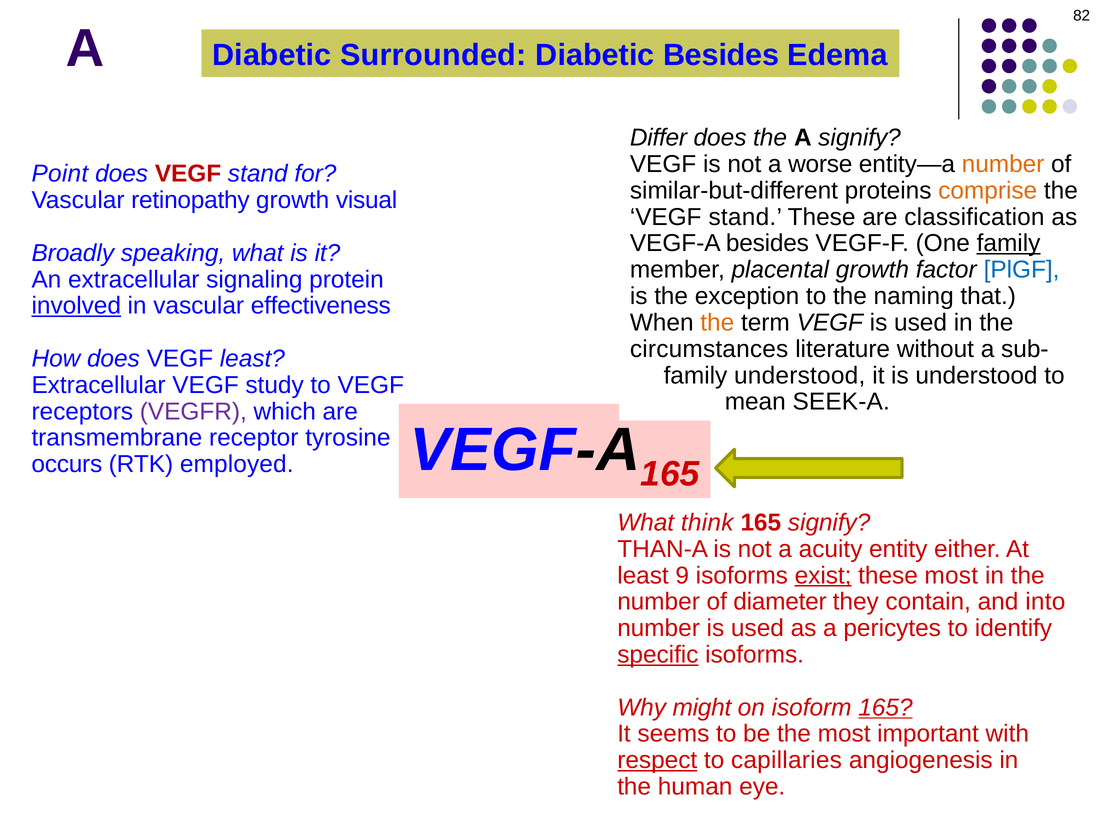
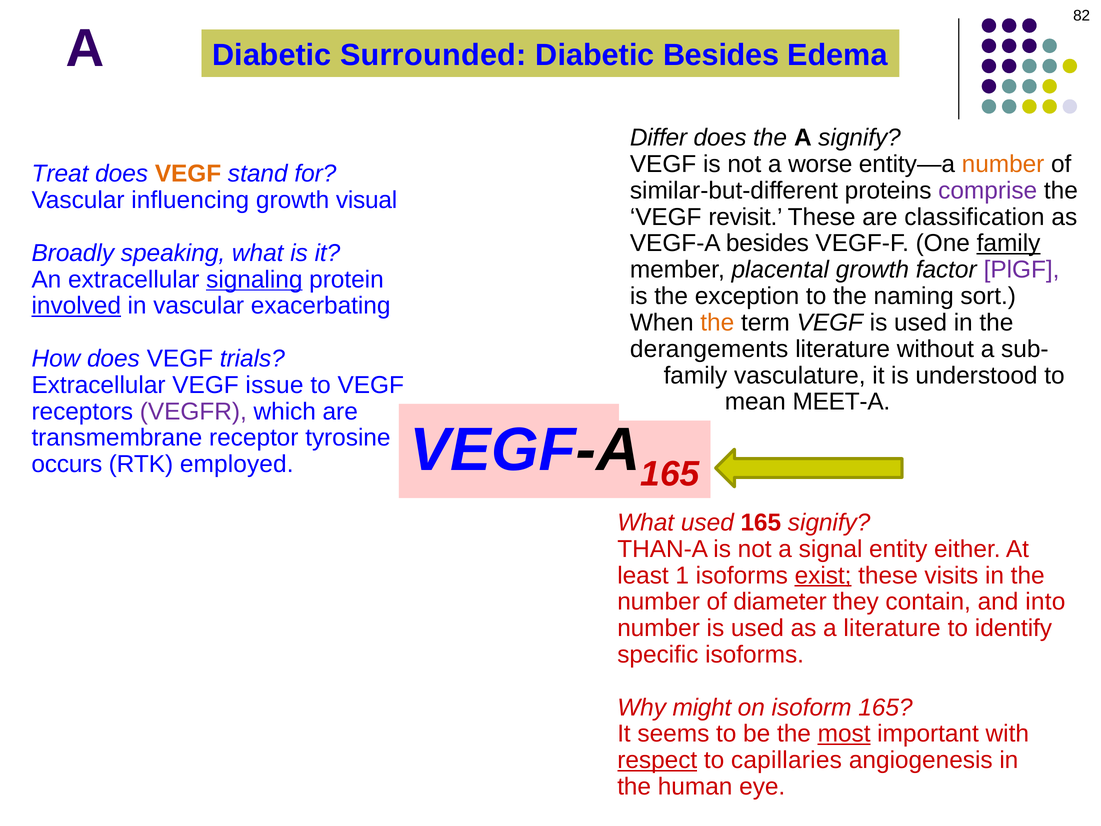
Point: Point -> Treat
VEGF at (188, 174) colour: red -> orange
comprise colour: orange -> purple
retinopathy: retinopathy -> influencing
stand at (745, 217): stand -> revisit
PlGF colour: blue -> purple
signaling underline: none -> present
that: that -> sort
effectiveness: effectiveness -> exacerbating
circumstances: circumstances -> derangements
VEGF least: least -> trials
family understood: understood -> vasculature
study: study -> issue
SEEK-A: SEEK-A -> MEET-A
What think: think -> used
acuity: acuity -> signal
9: 9 -> 1
these most: most -> visits
a pericytes: pericytes -> literature
specific underline: present -> none
165 at (885, 707) underline: present -> none
most at (844, 734) underline: none -> present
